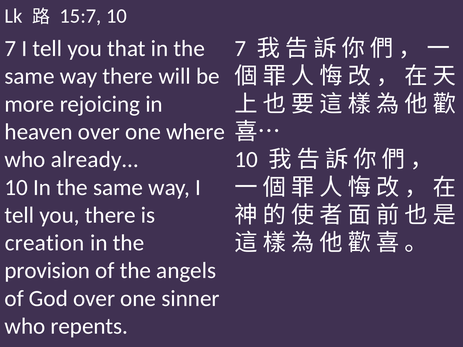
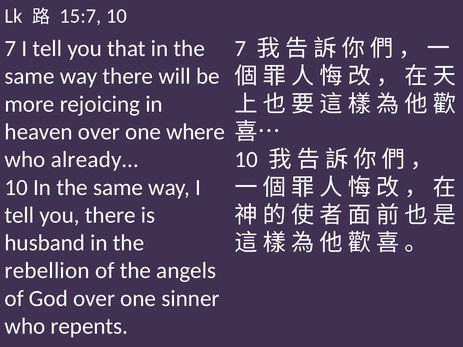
creation: creation -> husband
provision: provision -> rebellion
